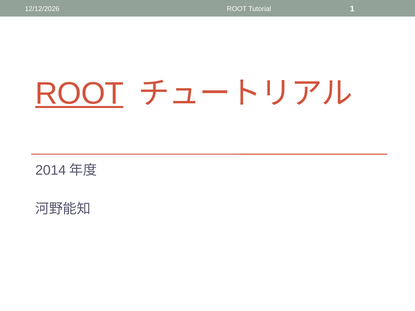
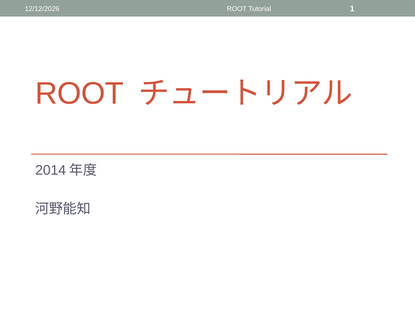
ROOT at (80, 94) underline: present -> none
